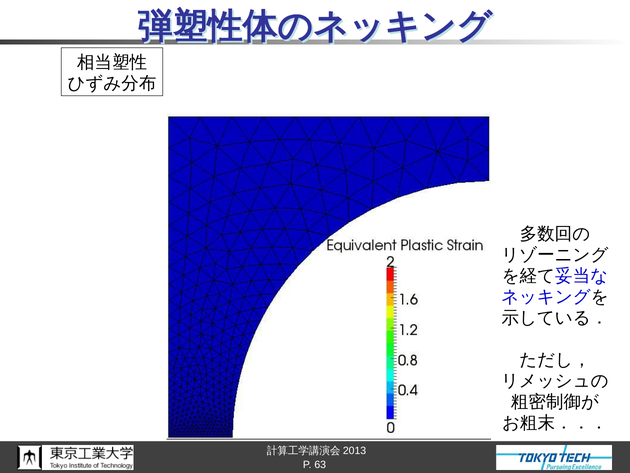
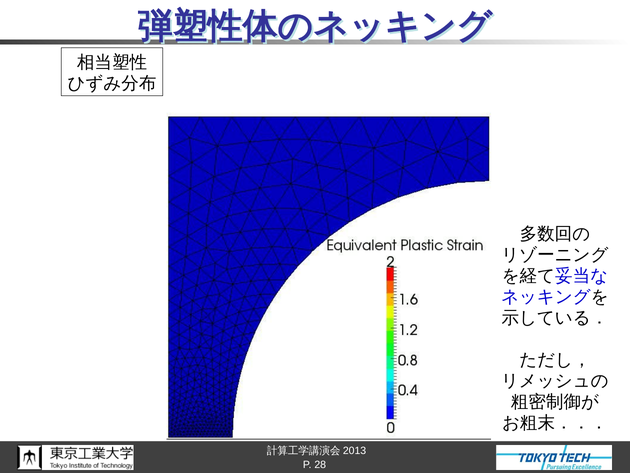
63: 63 -> 28
